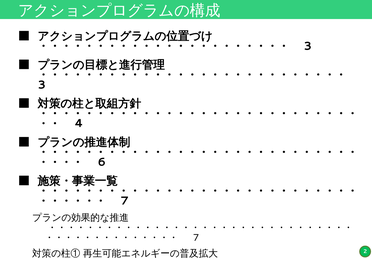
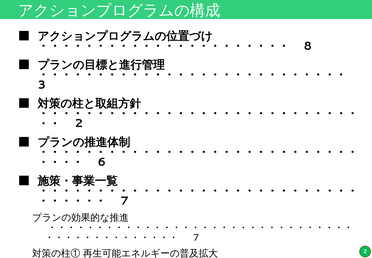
3 at (308, 46): 3 -> 8
4 at (79, 123): 4 -> 2
